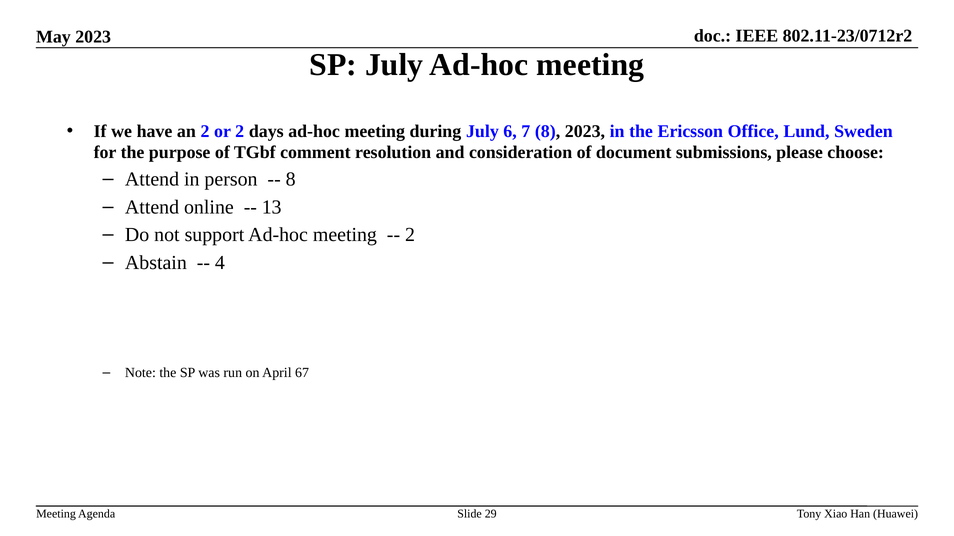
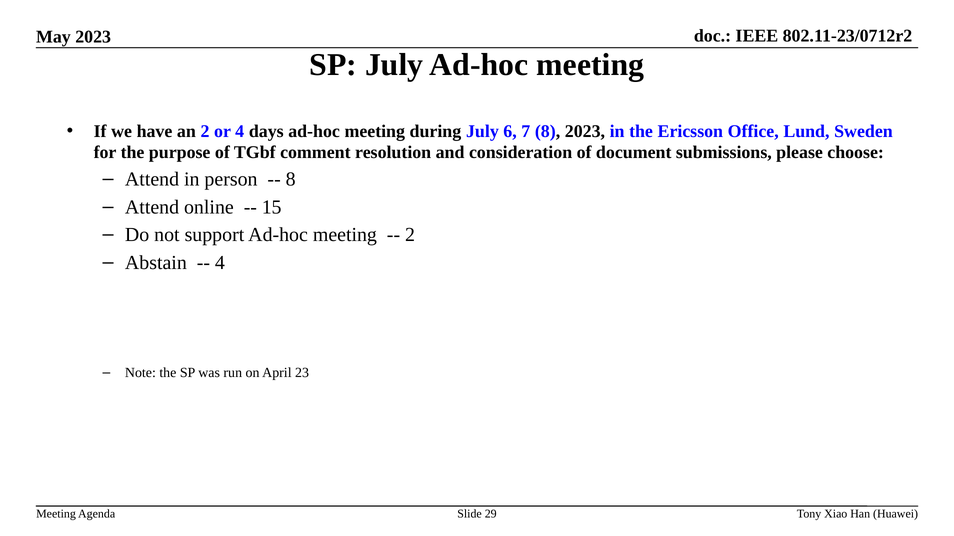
or 2: 2 -> 4
13: 13 -> 15
67: 67 -> 23
